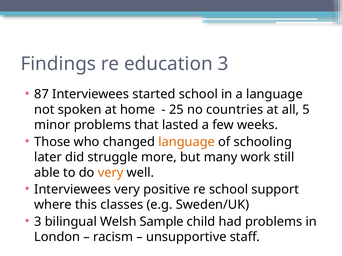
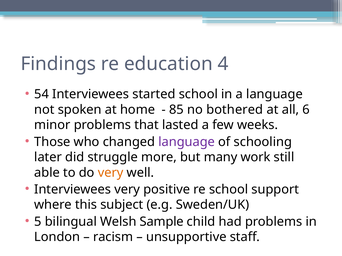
education 3: 3 -> 4
87: 87 -> 54
25: 25 -> 85
countries: countries -> bothered
5: 5 -> 6
language at (187, 142) colour: orange -> purple
classes: classes -> subject
3 at (38, 222): 3 -> 5
